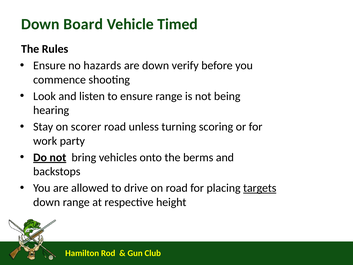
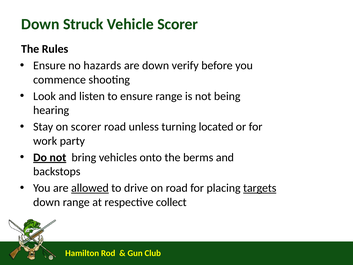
Board: Board -> Struck
Vehicle Timed: Timed -> Scorer
scoring: scoring -> located
allowed underline: none -> present
height: height -> collect
